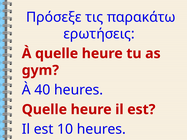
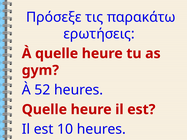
40: 40 -> 52
